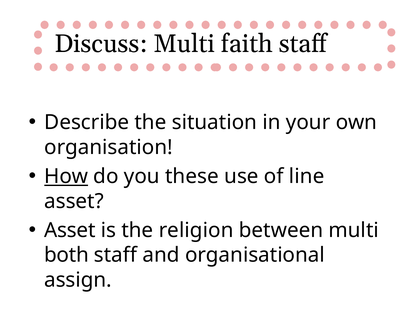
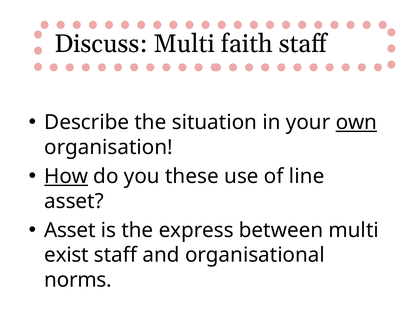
own underline: none -> present
religion: religion -> express
both: both -> exist
assign: assign -> norms
